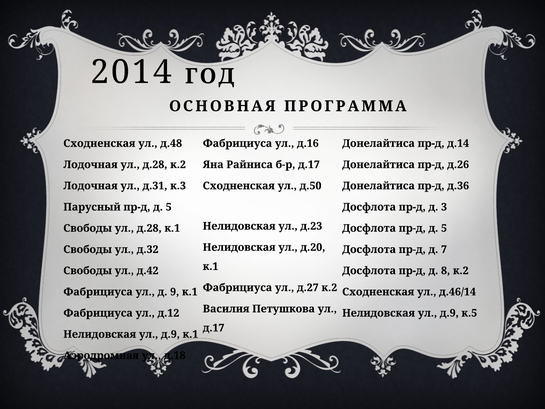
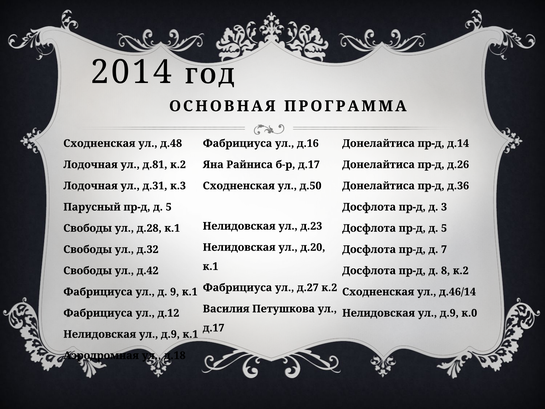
Лодочная ул д.28: д.28 -> д.81
к.5: к.5 -> к.0
